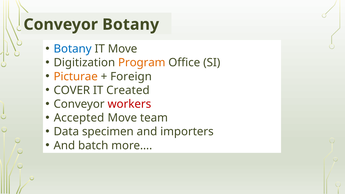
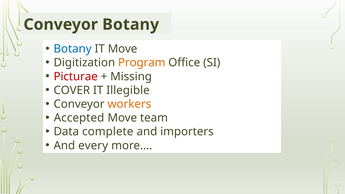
Picturae colour: orange -> red
Foreign: Foreign -> Missing
Created: Created -> Illegible
workers colour: red -> orange
specimen: specimen -> complete
batch: batch -> every
